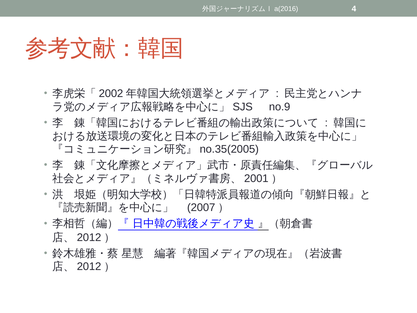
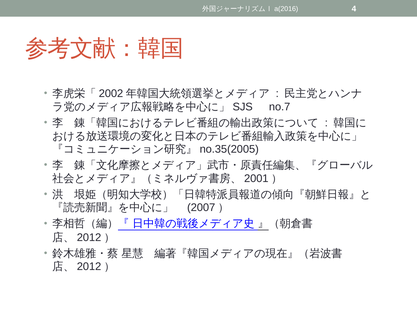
no.9: no.9 -> no.7
